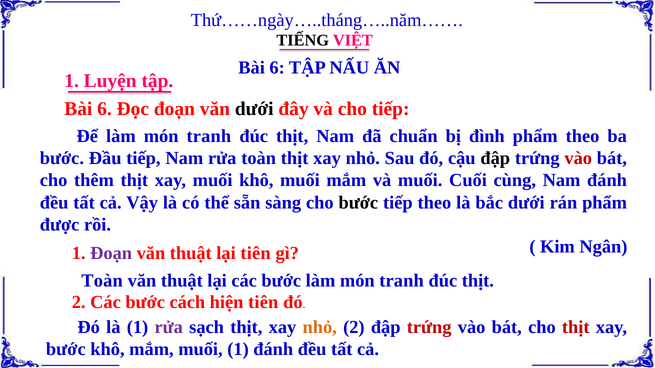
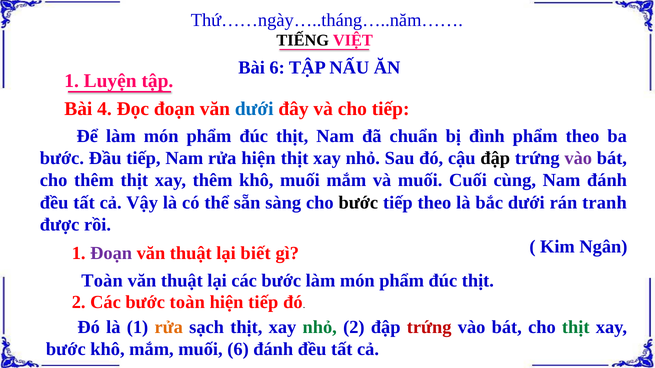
6 at (105, 109): 6 -> 4
dưới at (254, 109) colour: black -> blue
Để làm món tranh: tranh -> phẩm
rửa toàn: toàn -> hiện
vào at (578, 158) colour: red -> purple
xay muối: muối -> thêm
rán phẩm: phẩm -> tranh
lại tiên: tiên -> biết
bước làm món tranh: tranh -> phẩm
bước cách: cách -> toàn
hiện tiên: tiên -> tiếp
rửa at (169, 327) colour: purple -> orange
nhỏ at (320, 327) colour: orange -> green
thịt at (576, 327) colour: red -> green
muối 1: 1 -> 6
